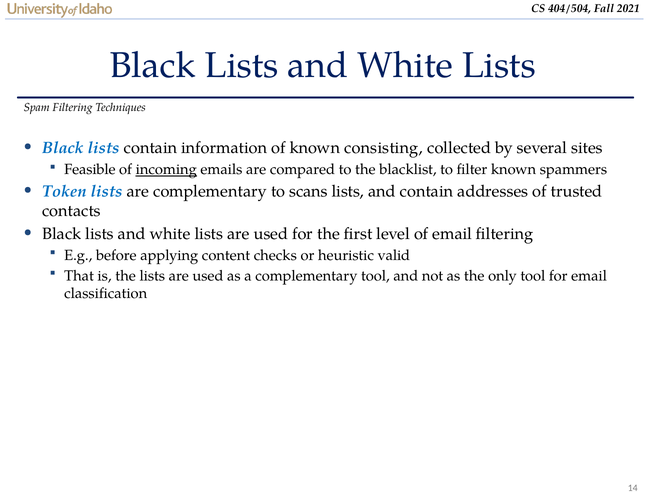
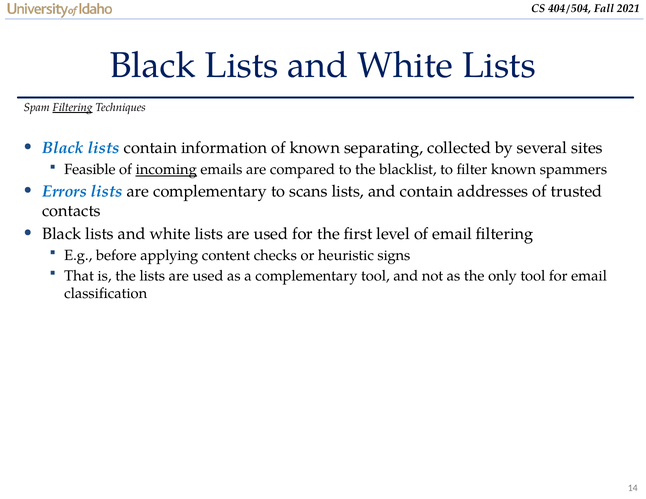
Filtering at (73, 108) underline: none -> present
consisting: consisting -> separating
Token: Token -> Errors
valid: valid -> signs
